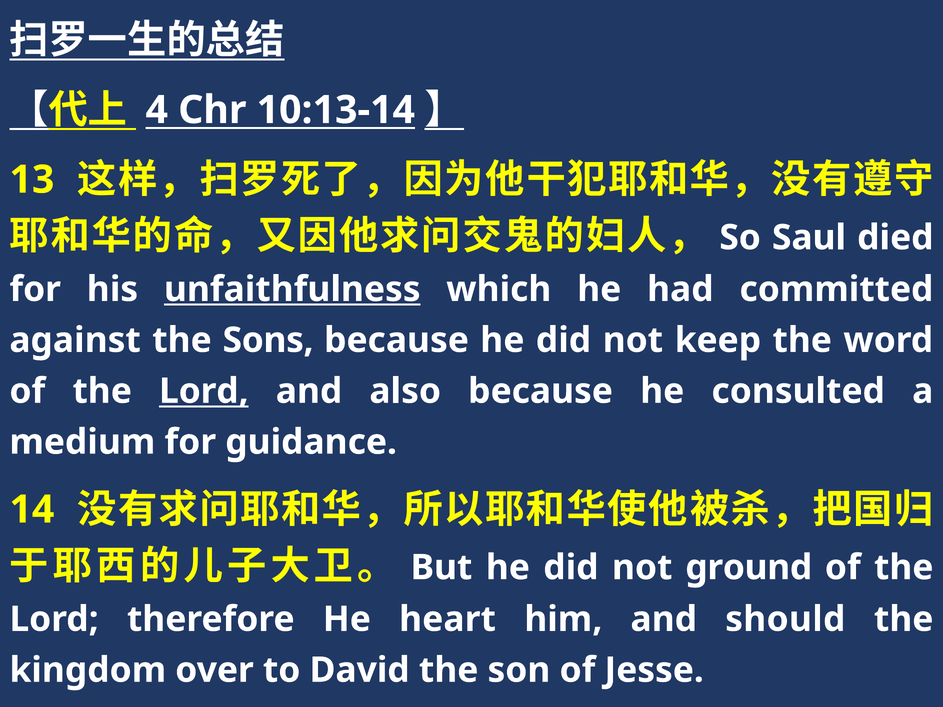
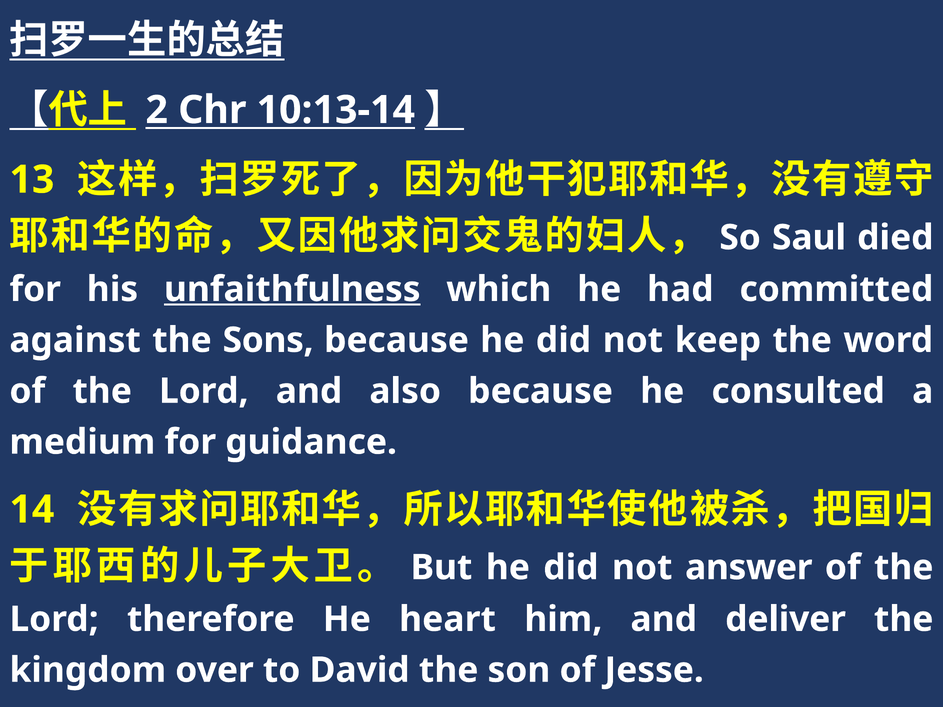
4: 4 -> 2
Lord at (204, 391) underline: present -> none
ground: ground -> answer
should: should -> deliver
